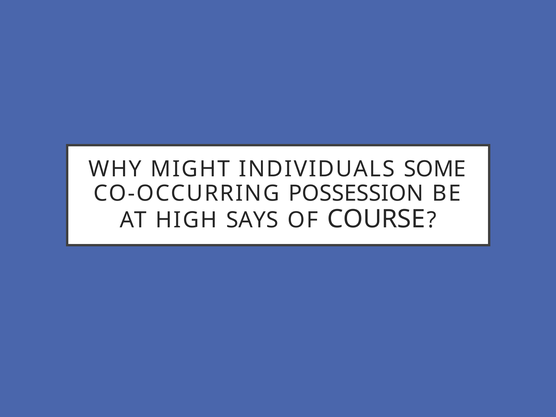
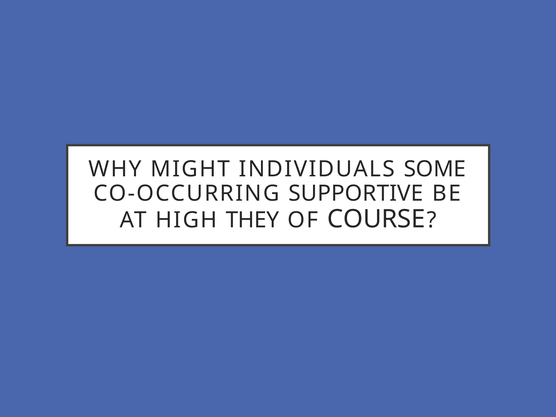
POSSESSION: POSSESSION -> SUPPORTIVE
SAYS: SAYS -> THEY
